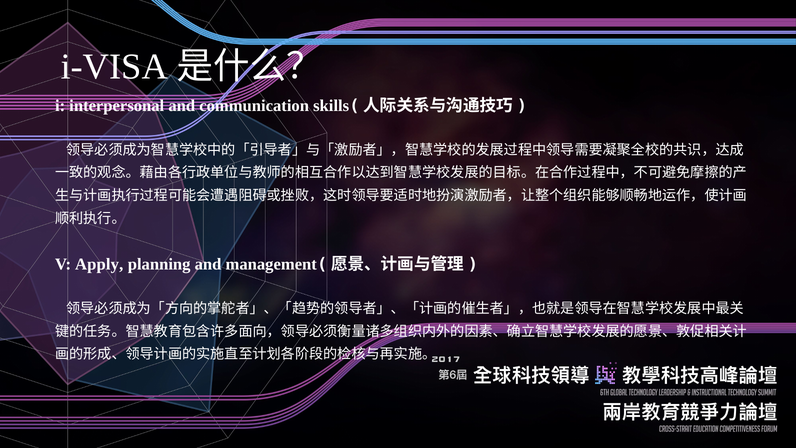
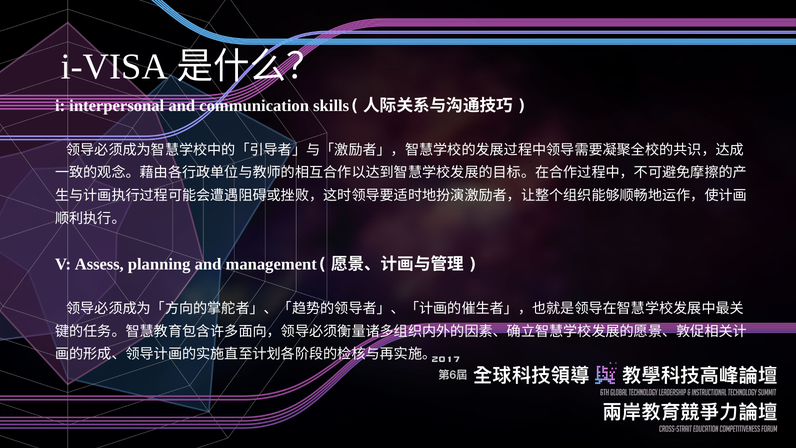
Apply: Apply -> Assess
